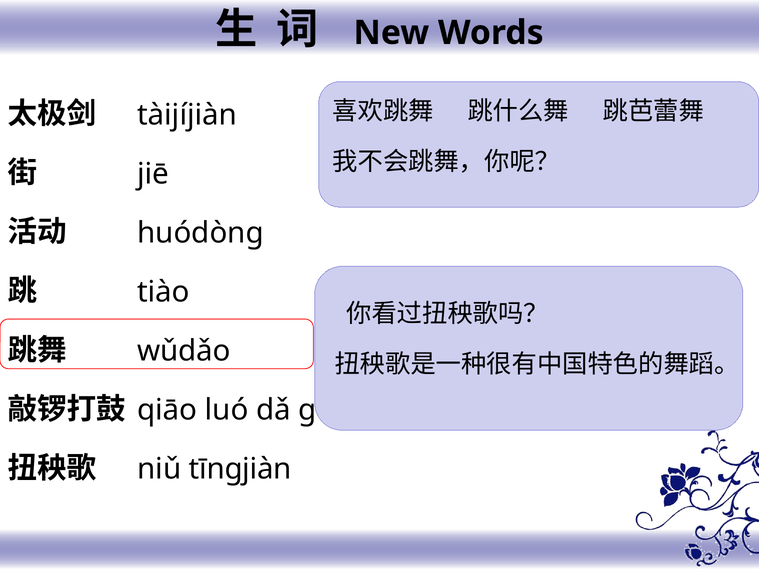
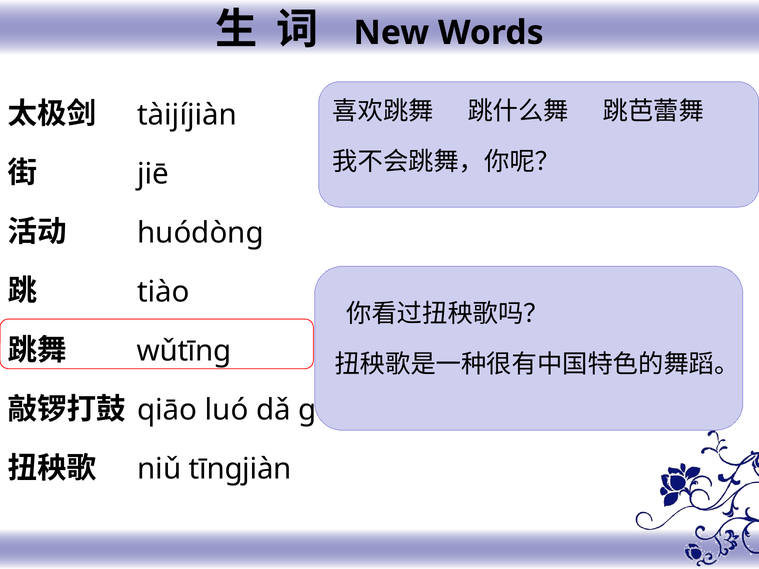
wǔdǎo: wǔdǎo -> wǔtīng
